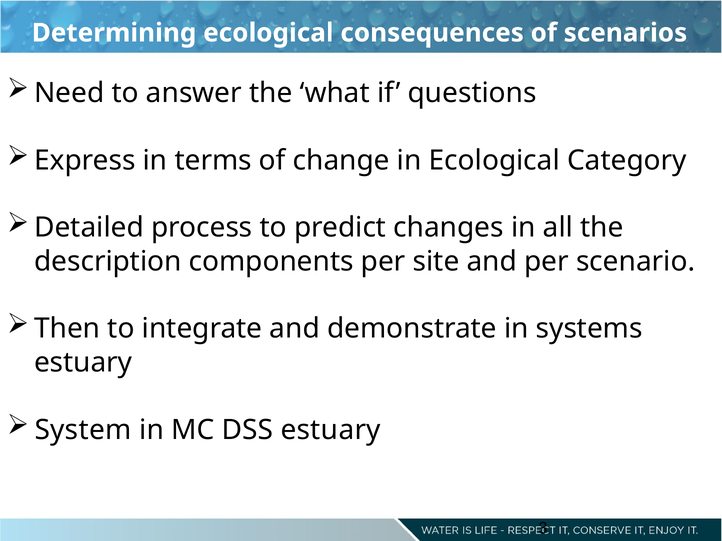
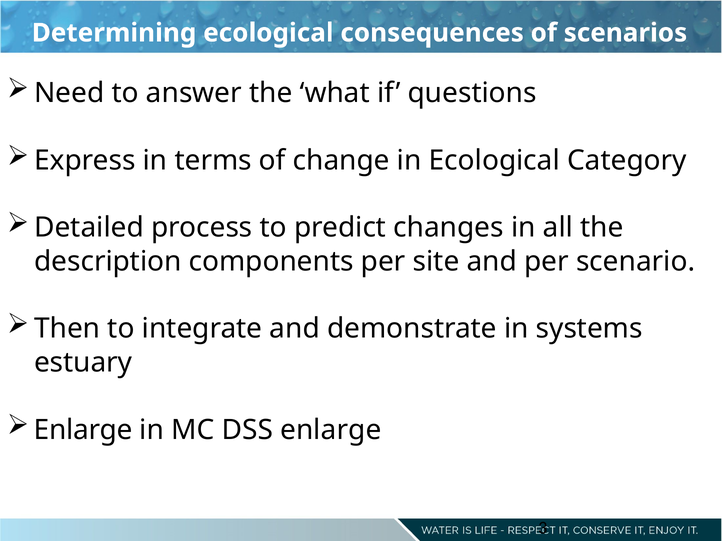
System at (83, 430): System -> Enlarge
DSS estuary: estuary -> enlarge
